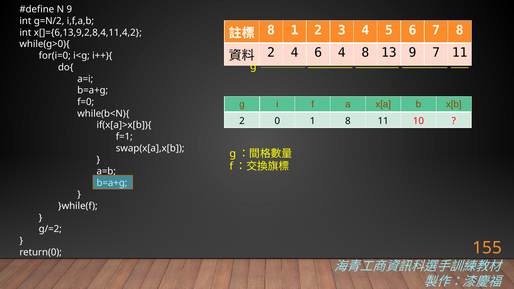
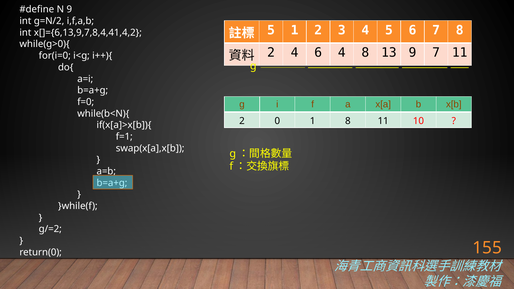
8 at (271, 30): 8 -> 5
x[]={6,13,9,2,8,4,11,4,2: x[]={6,13,9,2,8,4,11,4,2 -> x[]={6,13,9,7,8,4,41,4,2
